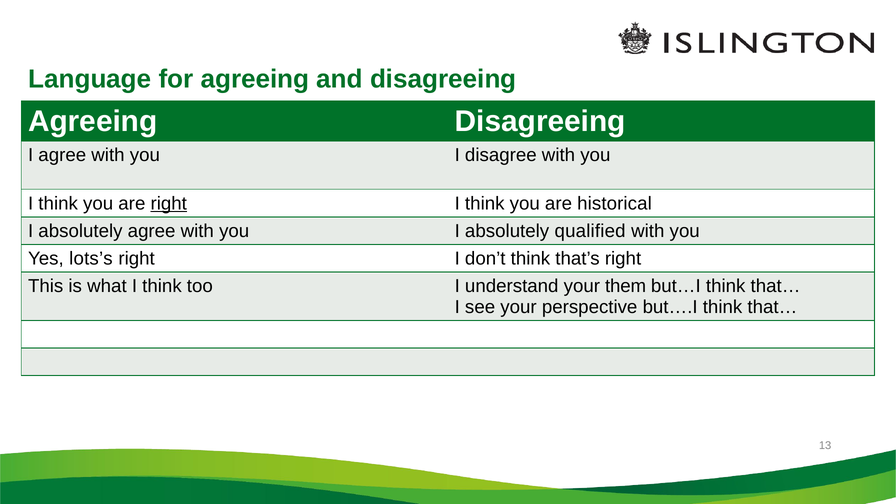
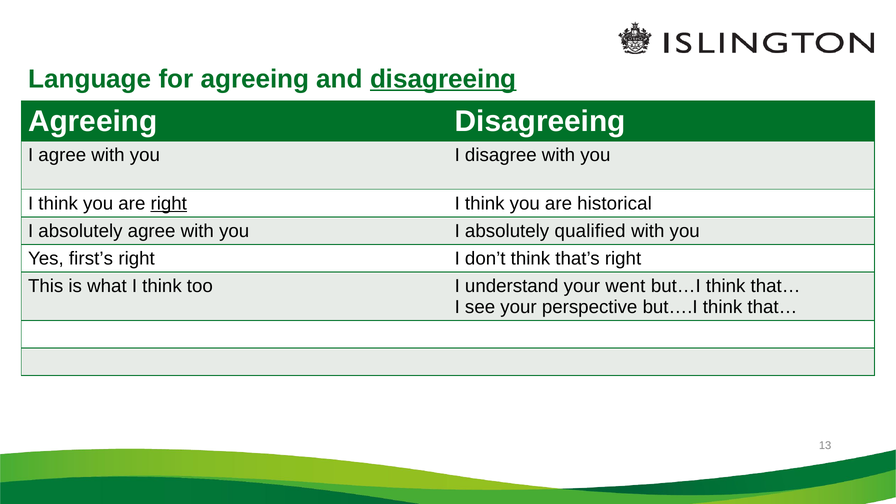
disagreeing at (443, 79) underline: none -> present
lots’s: lots’s -> first’s
them: them -> went
